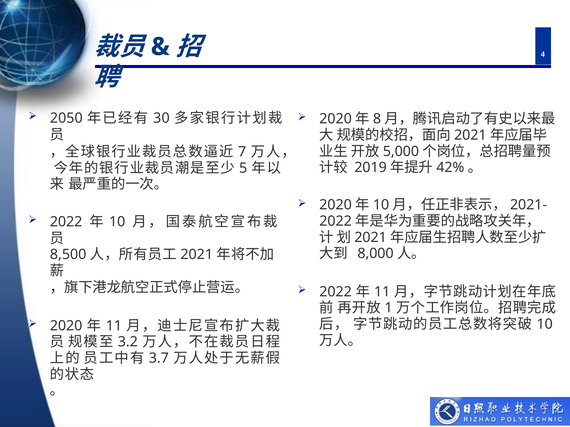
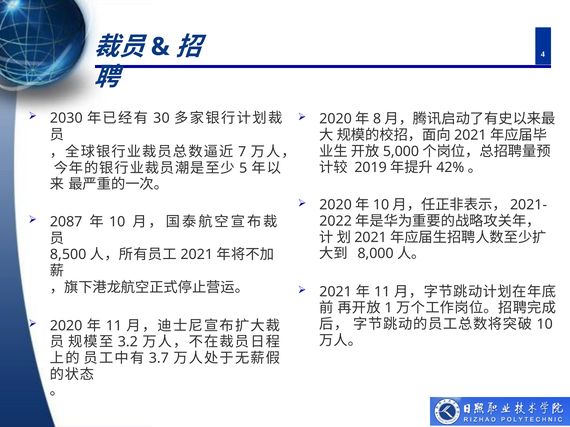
2050: 2050 -> 2030
2022 at (66, 222): 2022 -> 2087
2022 at (336, 292): 2022 -> 2021
